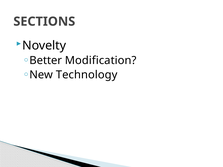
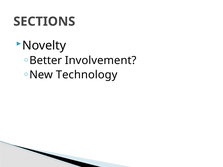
Modification: Modification -> Involvement
